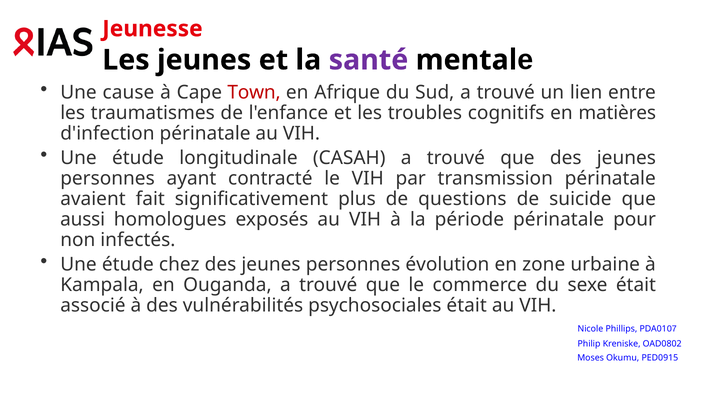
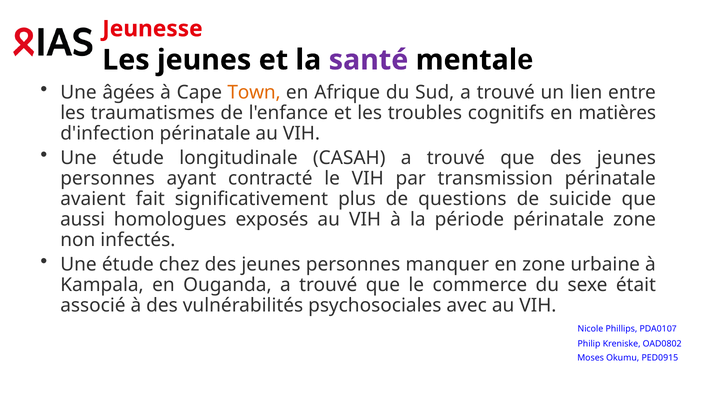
cause: cause -> âgées
Town colour: red -> orange
périnatale pour: pour -> zone
évolution: évolution -> manquer
psychosociales était: était -> avec
